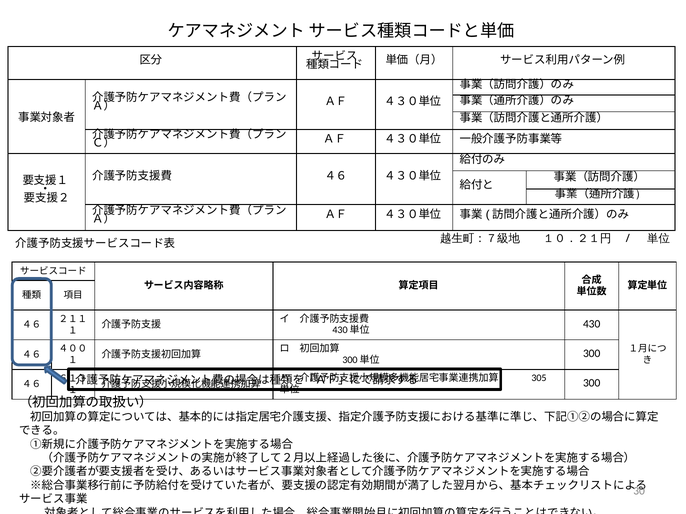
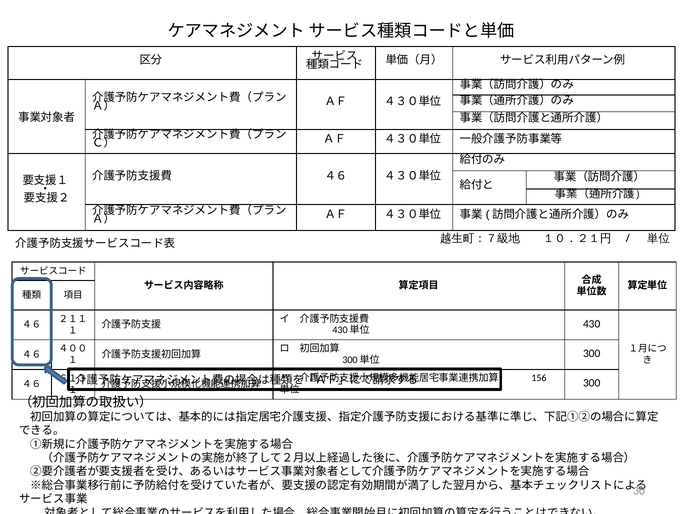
305: 305 -> 156
